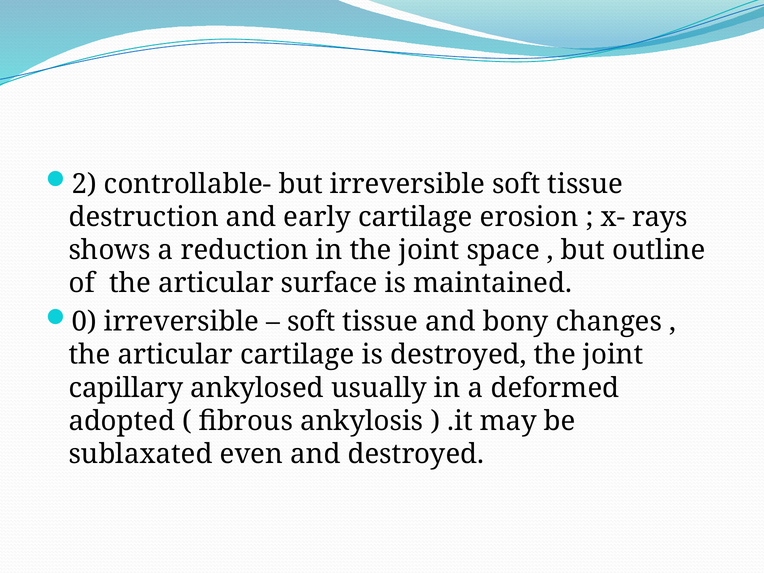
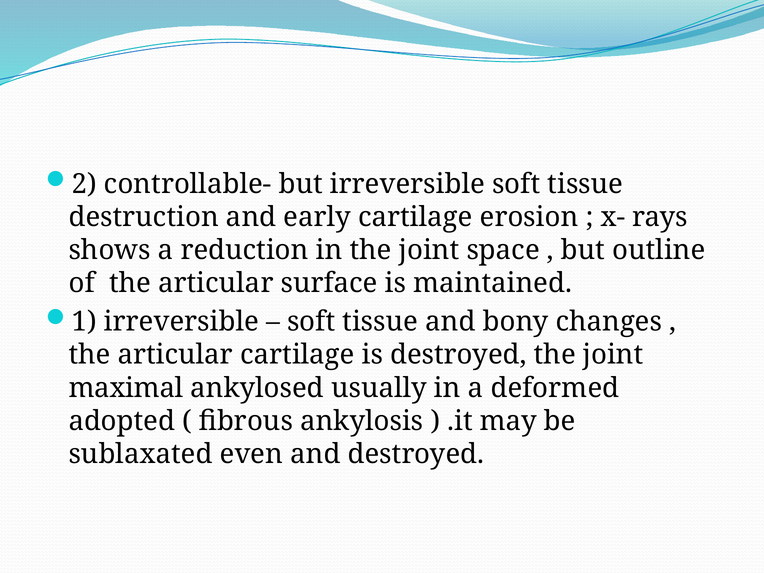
0: 0 -> 1
capillary: capillary -> maximal
